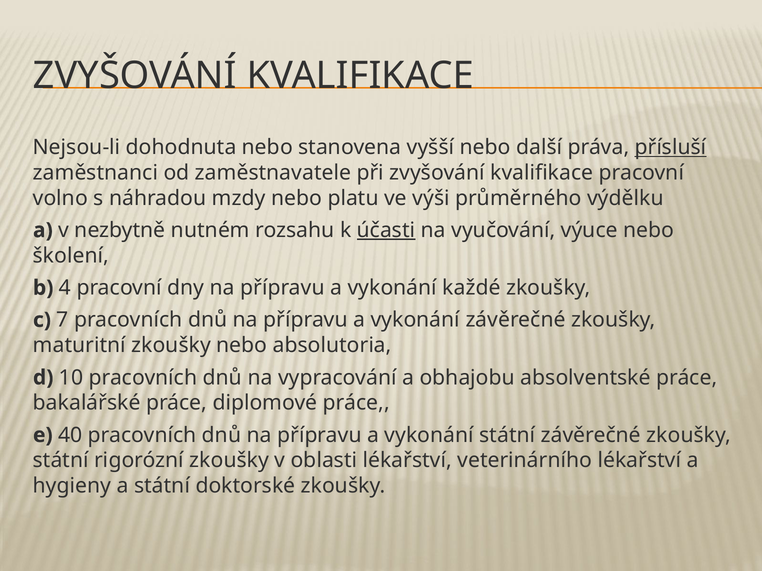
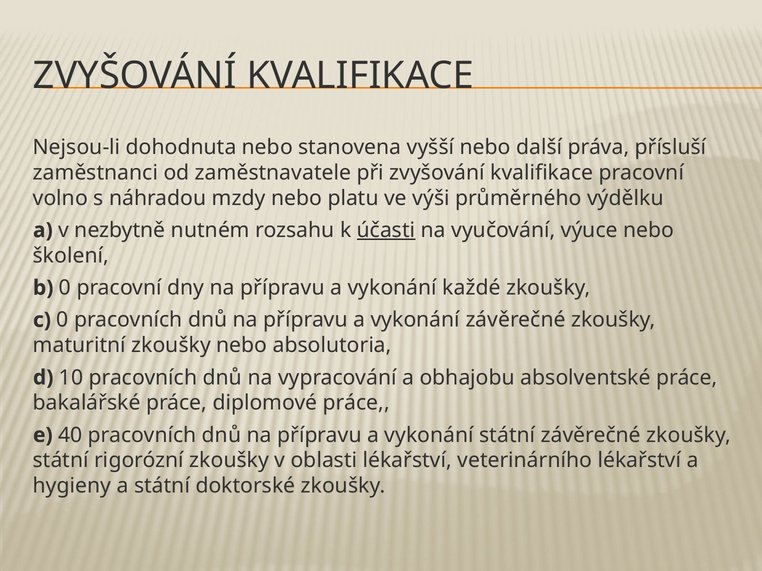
přísluší underline: present -> none
b 4: 4 -> 0
c 7: 7 -> 0
